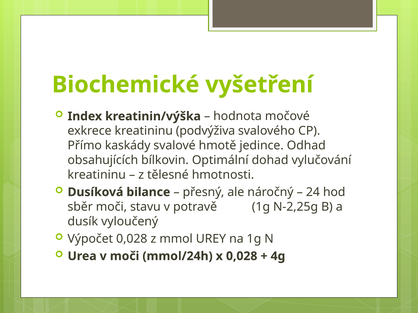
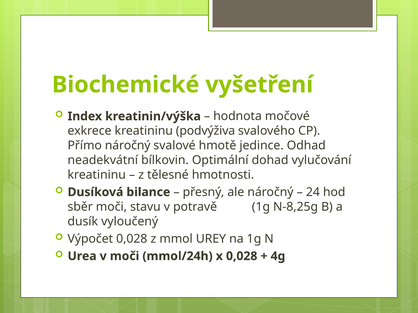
Přímo kaskády: kaskády -> náročný
obsahujících: obsahujících -> neadekvátní
N-2,25g: N-2,25g -> N-8,25g
